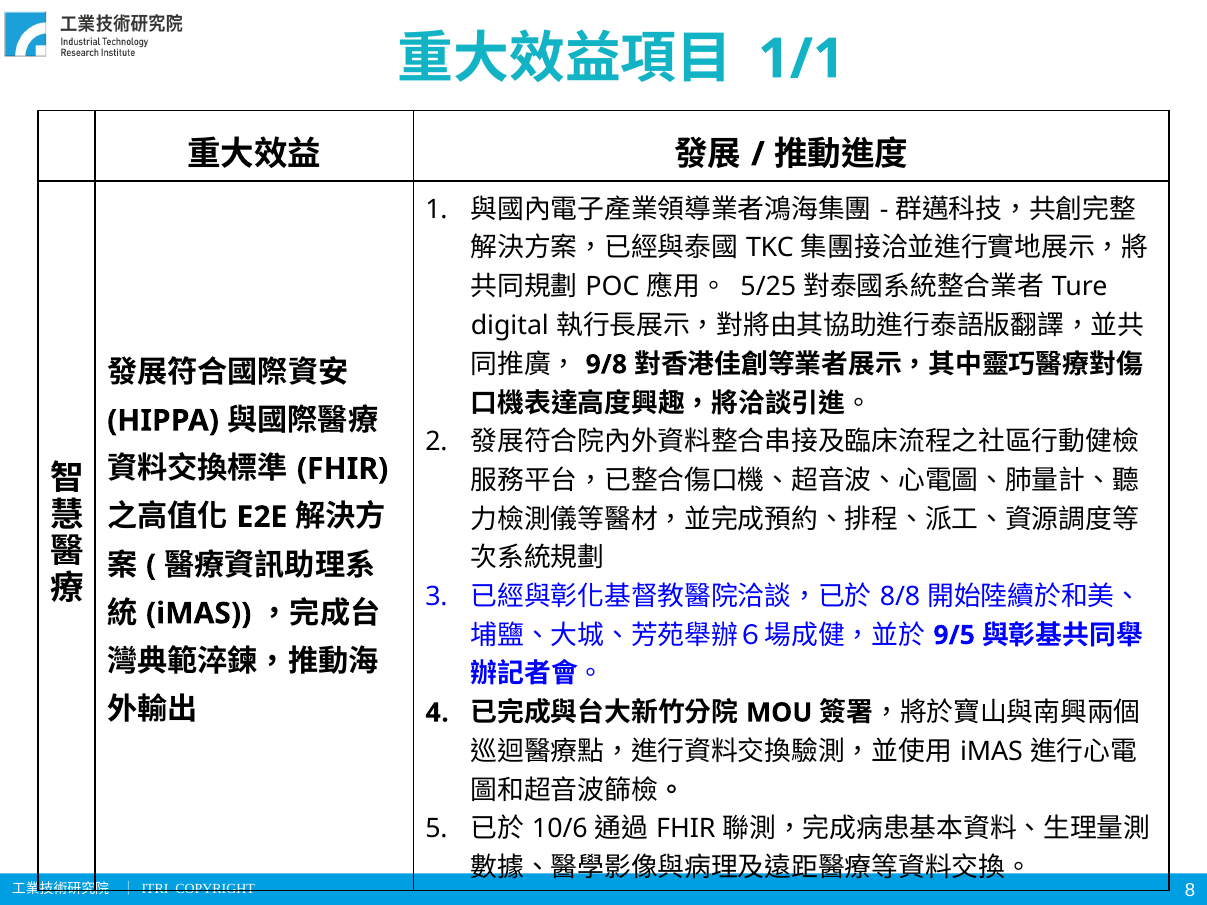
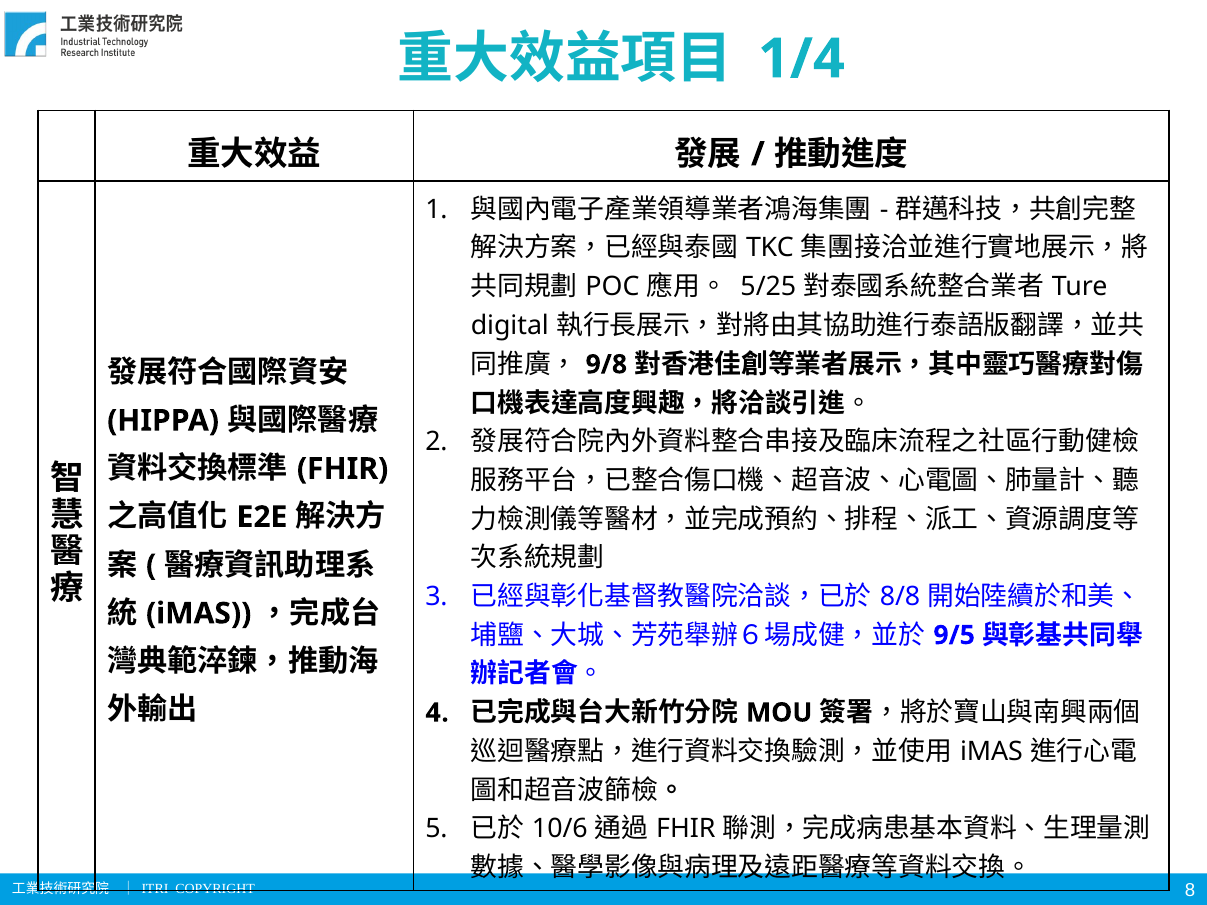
1/1: 1/1 -> 1/4
